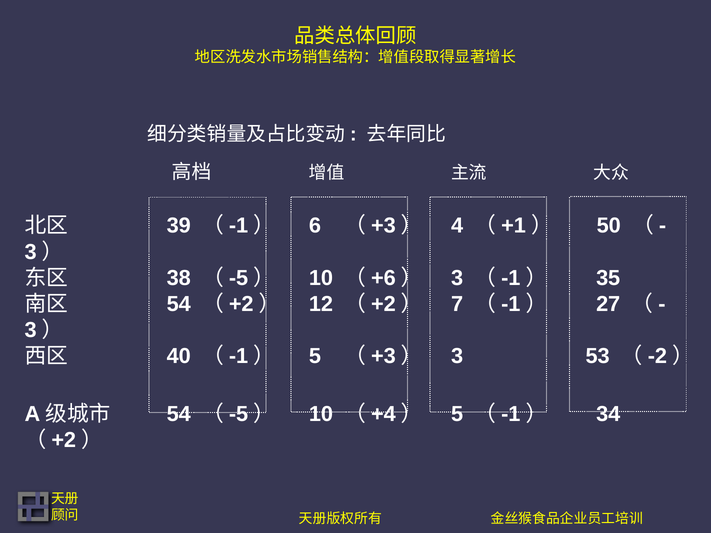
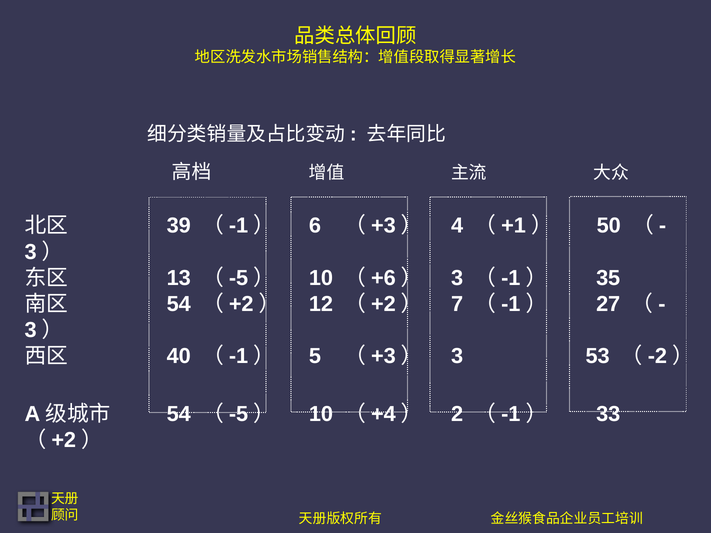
38: 38 -> 13
（+4） 5: 5 -> 2
34: 34 -> 33
